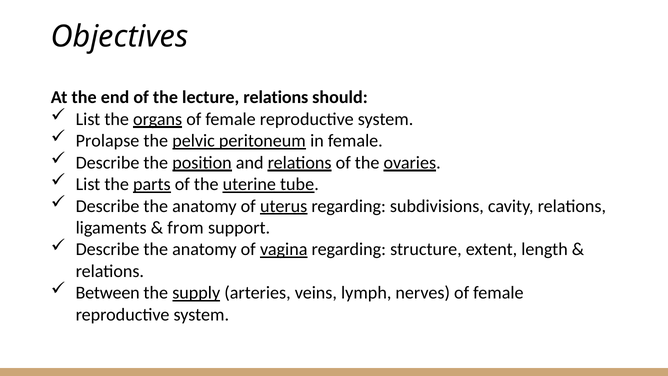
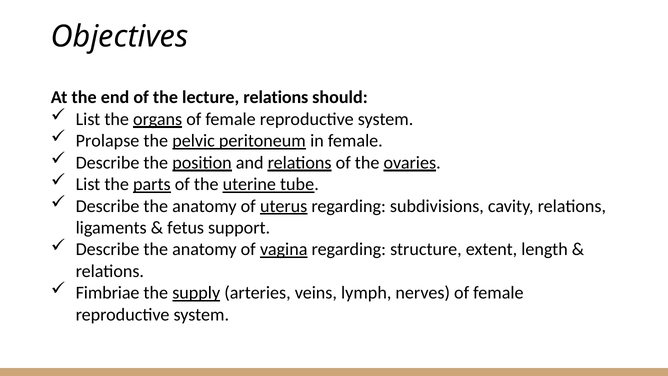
from: from -> fetus
Between: Between -> Fimbriae
